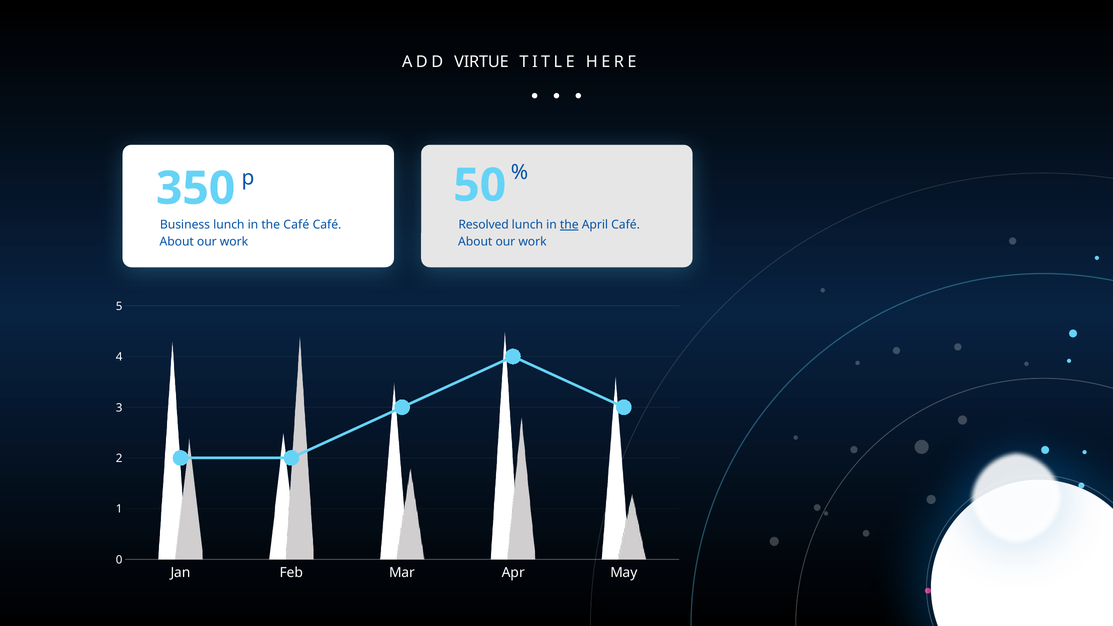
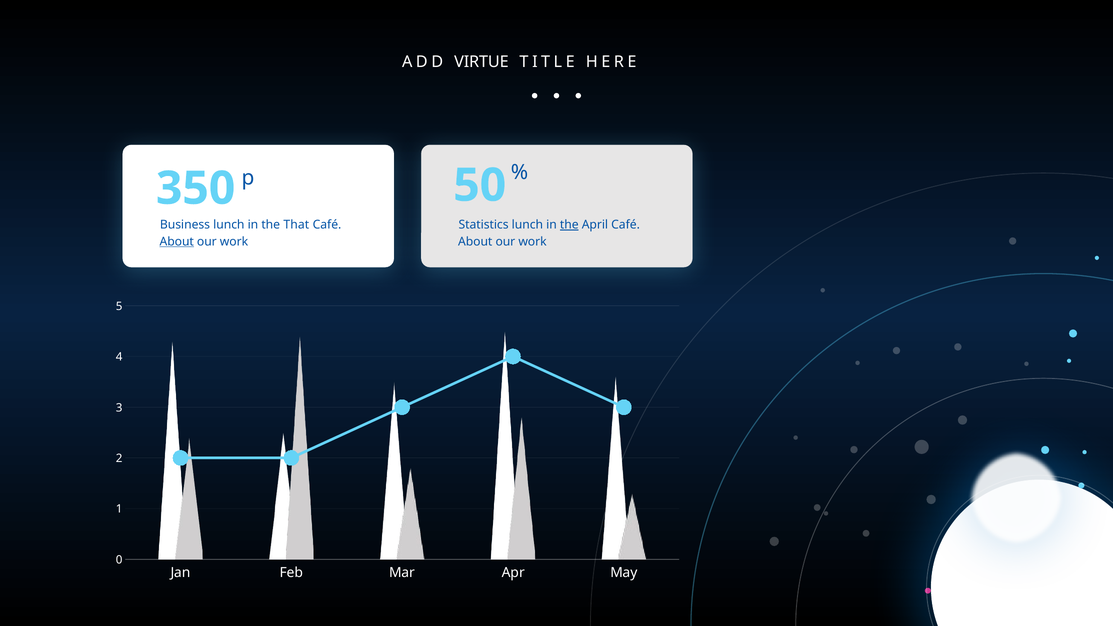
the Café: Café -> That
Resolved: Resolved -> Statistics
About at (177, 242) underline: none -> present
